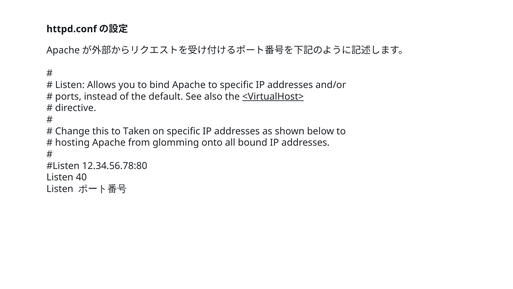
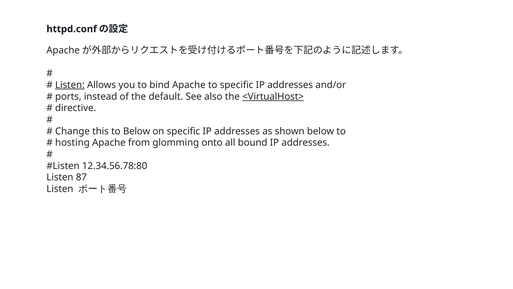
Listen at (70, 85) underline: none -> present
to Taken: Taken -> Below
40: 40 -> 87
